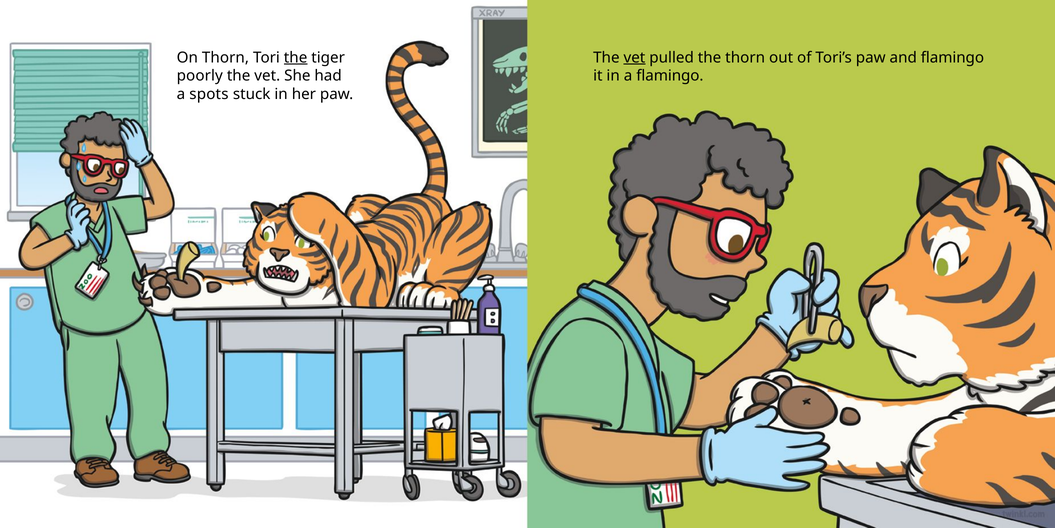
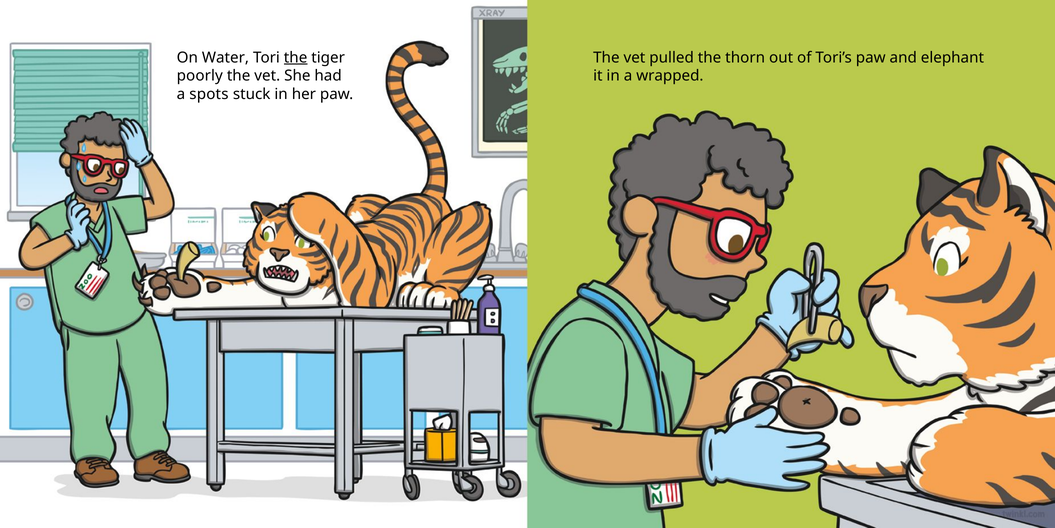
On Thorn: Thorn -> Water
vet at (634, 58) underline: present -> none
and flamingo: flamingo -> elephant
a flamingo: flamingo -> wrapped
